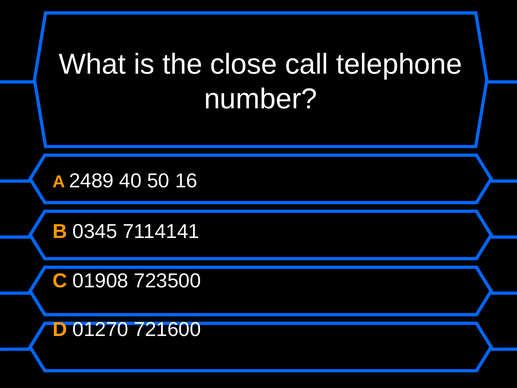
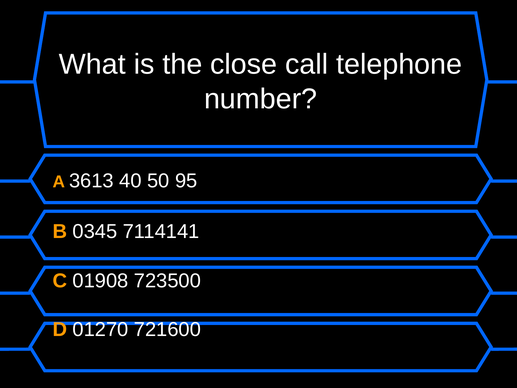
2489: 2489 -> 3613
16: 16 -> 95
